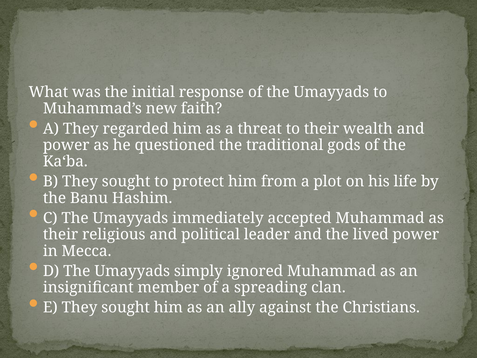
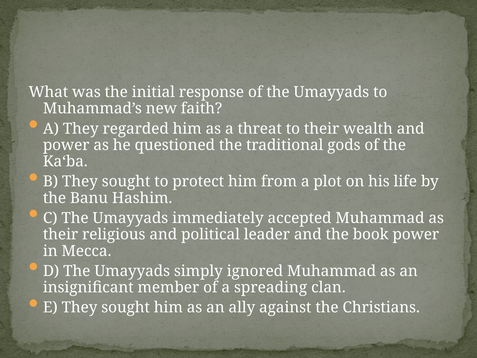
lived: lived -> book
